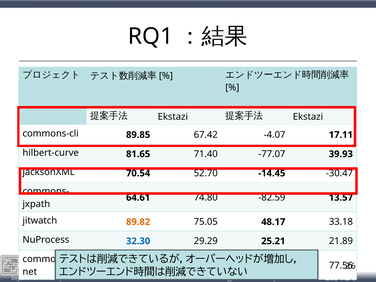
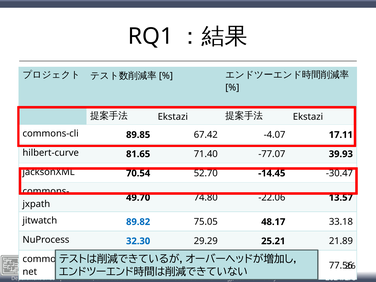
64.61: 64.61 -> 49.70
-82.59: -82.59 -> -22.06
89.82 colour: orange -> blue
